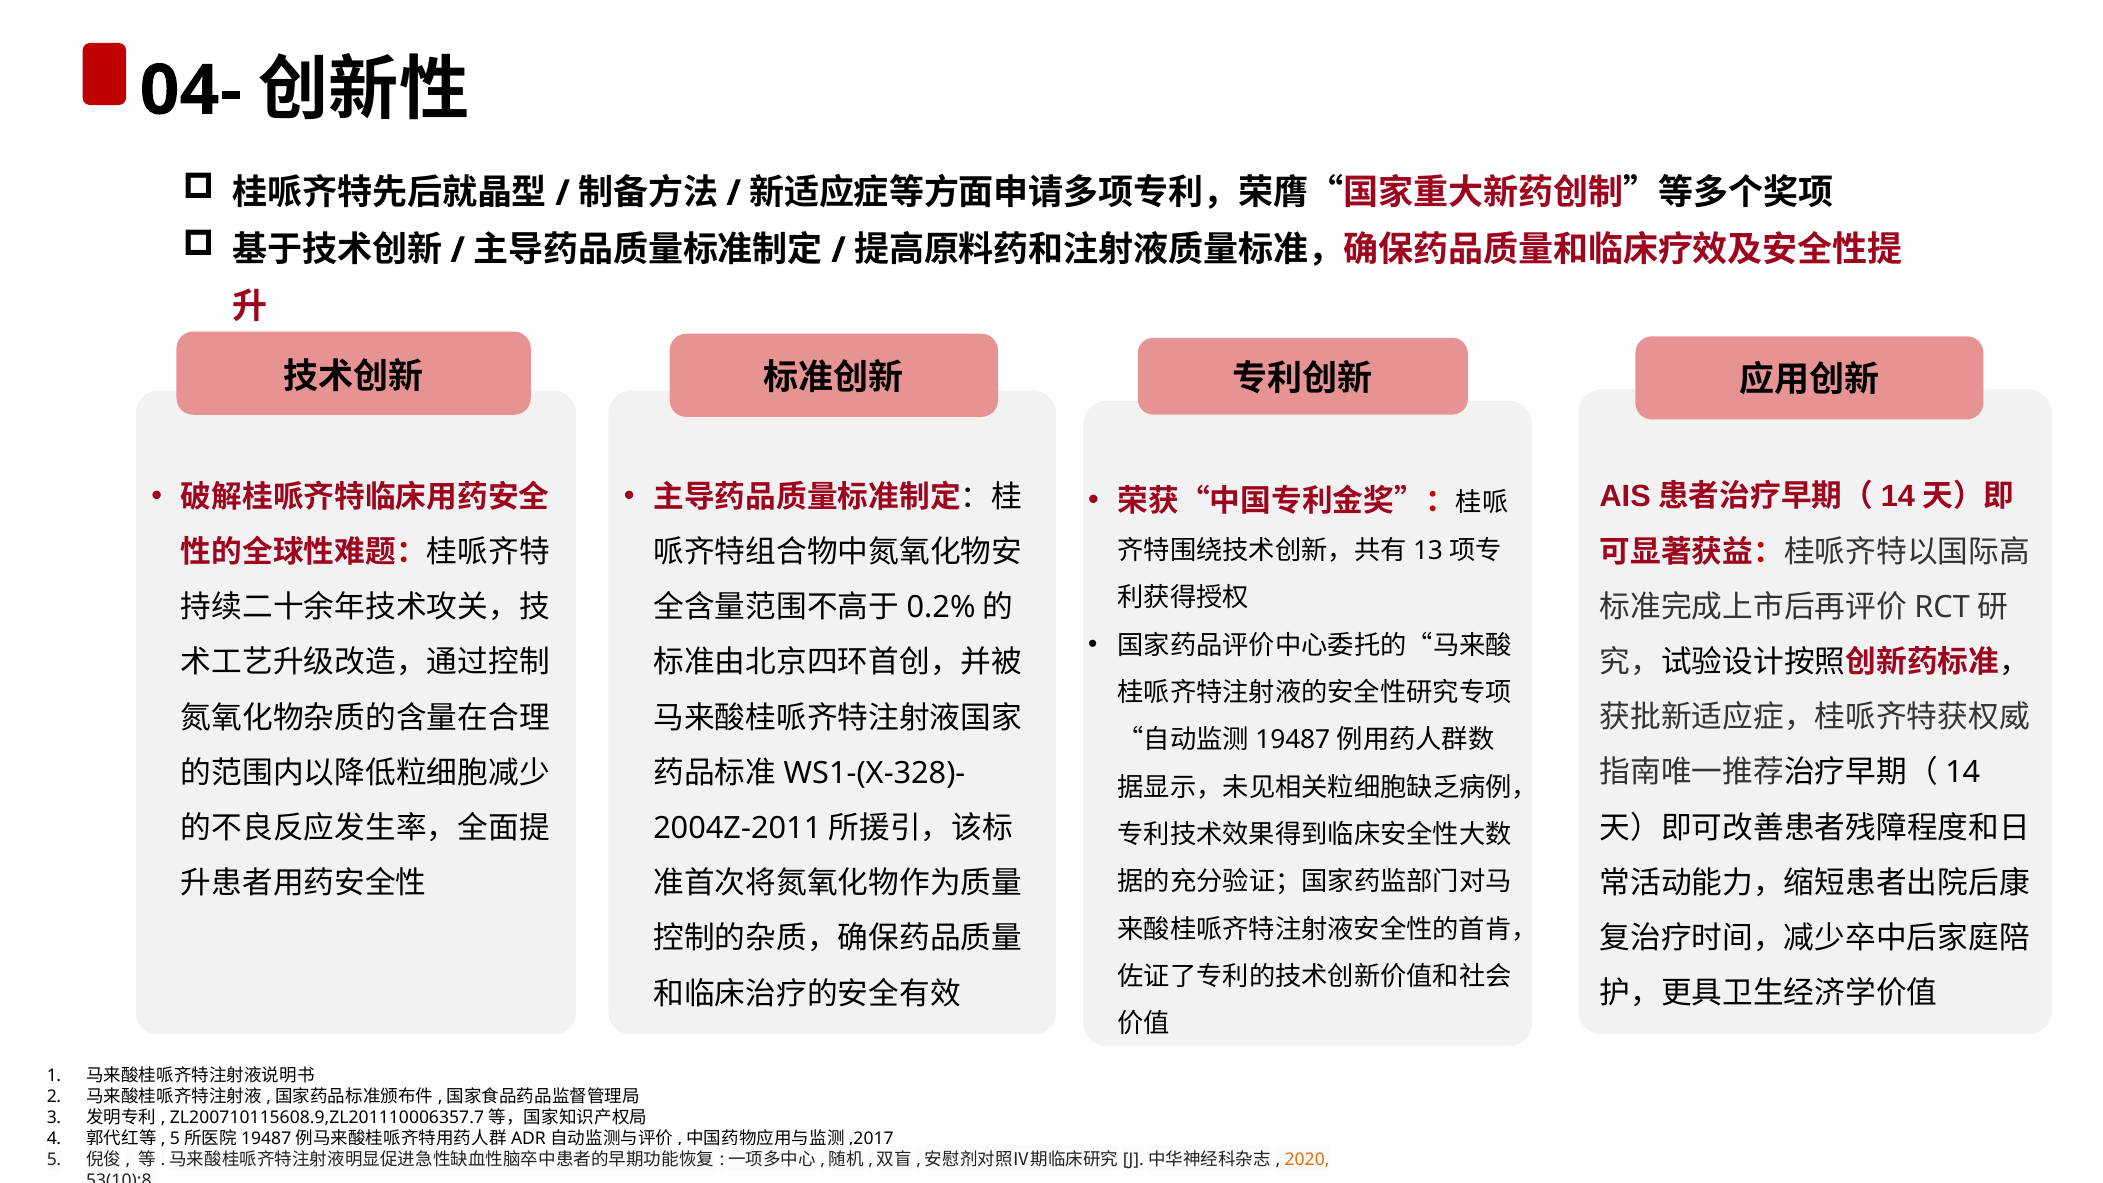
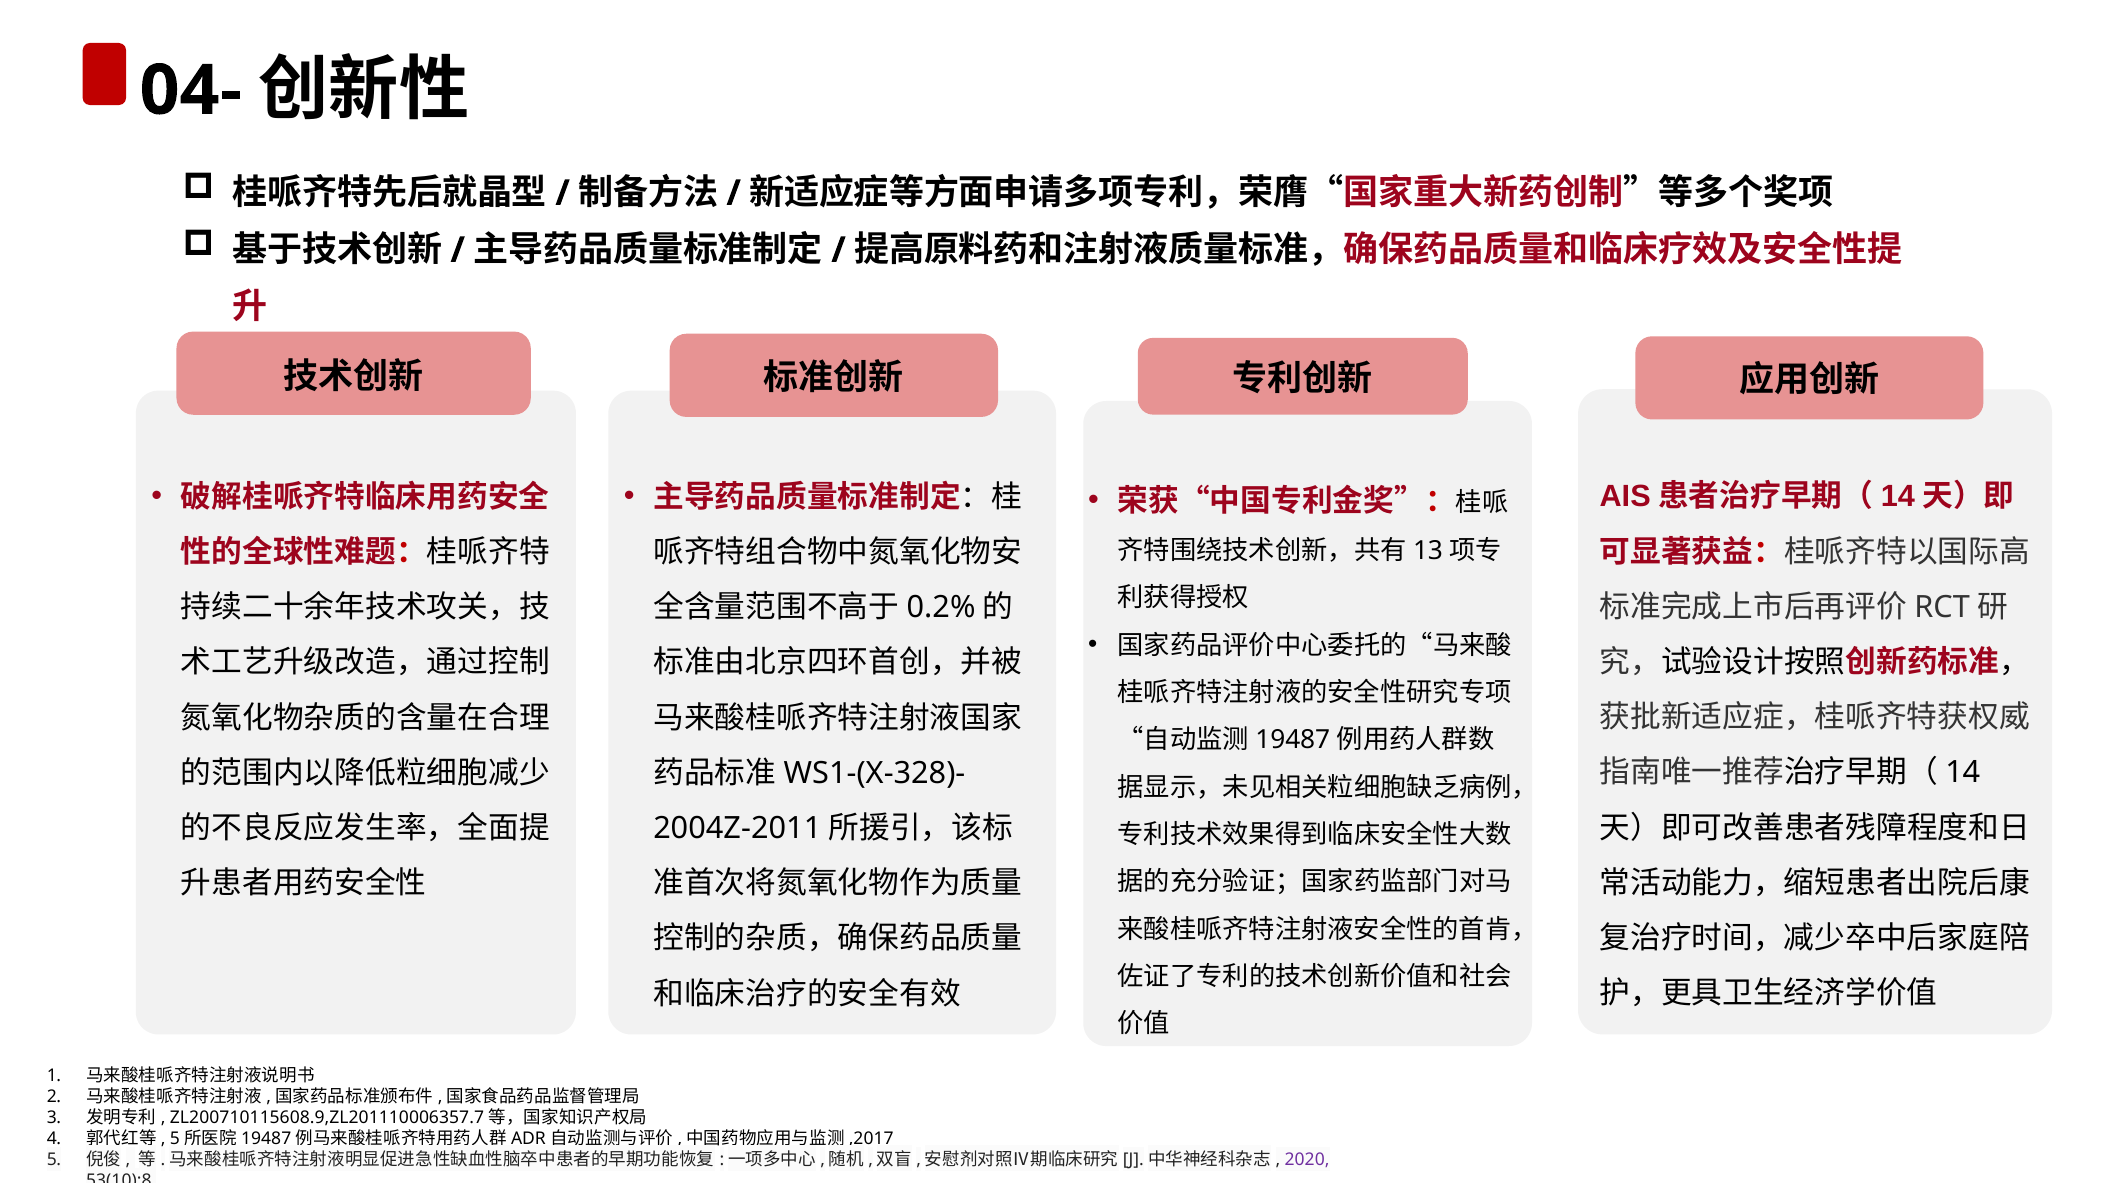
2020 colour: orange -> purple
